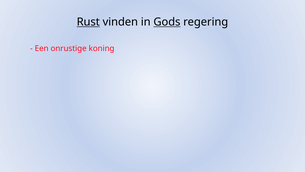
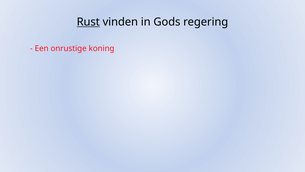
Gods underline: present -> none
